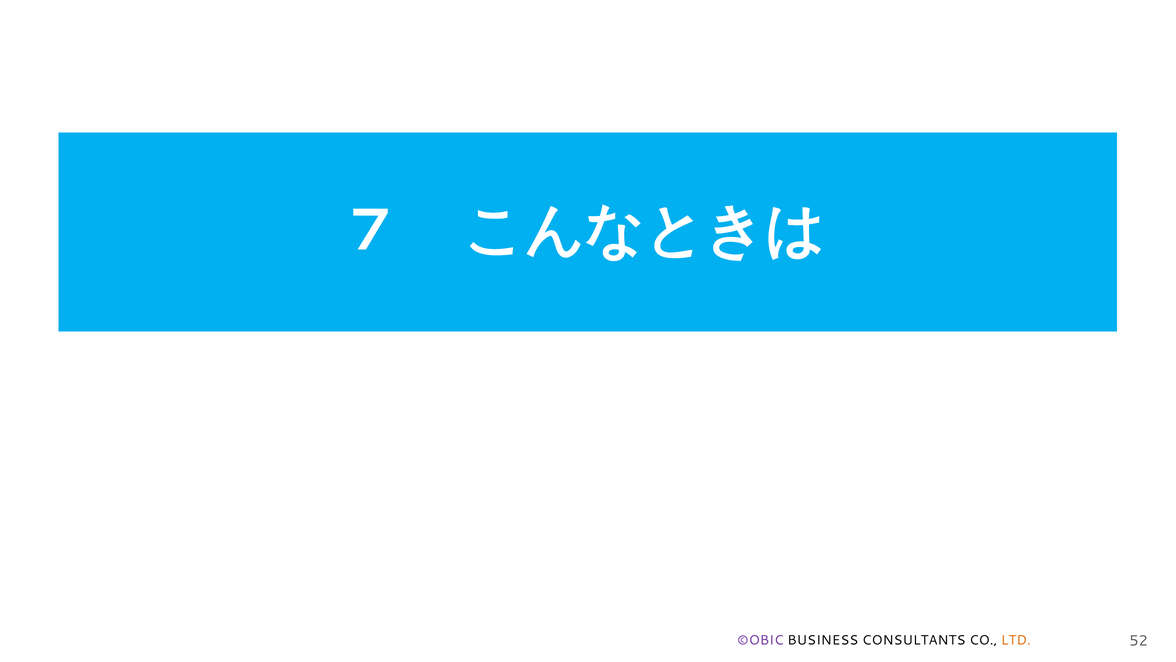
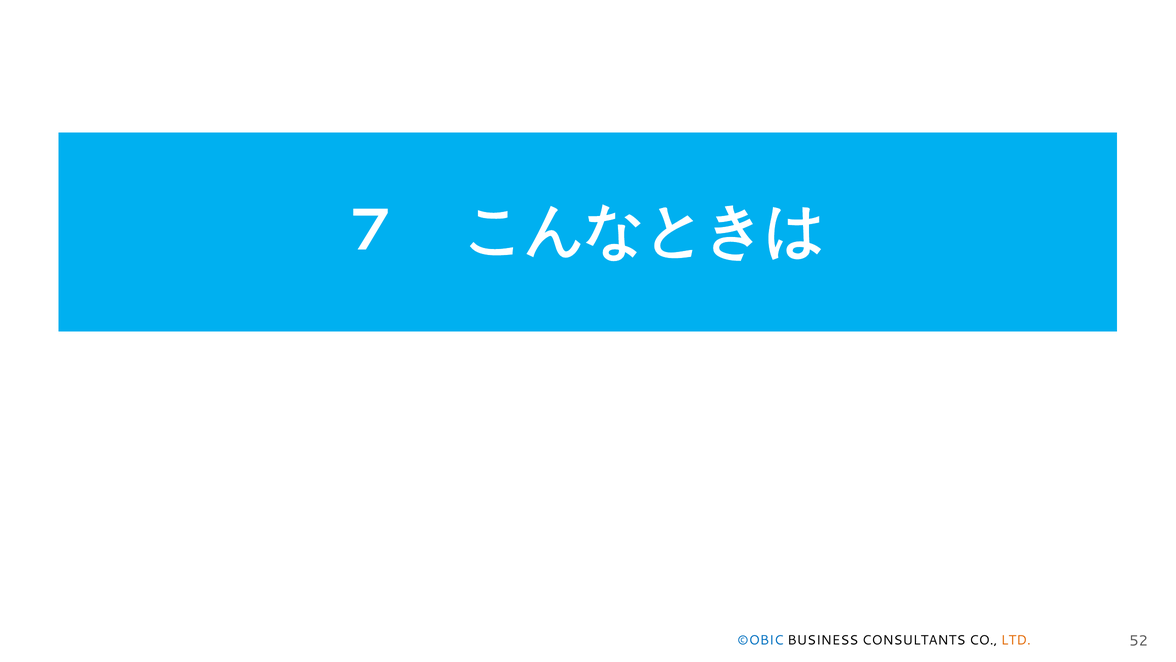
©OBIC colour: purple -> blue
